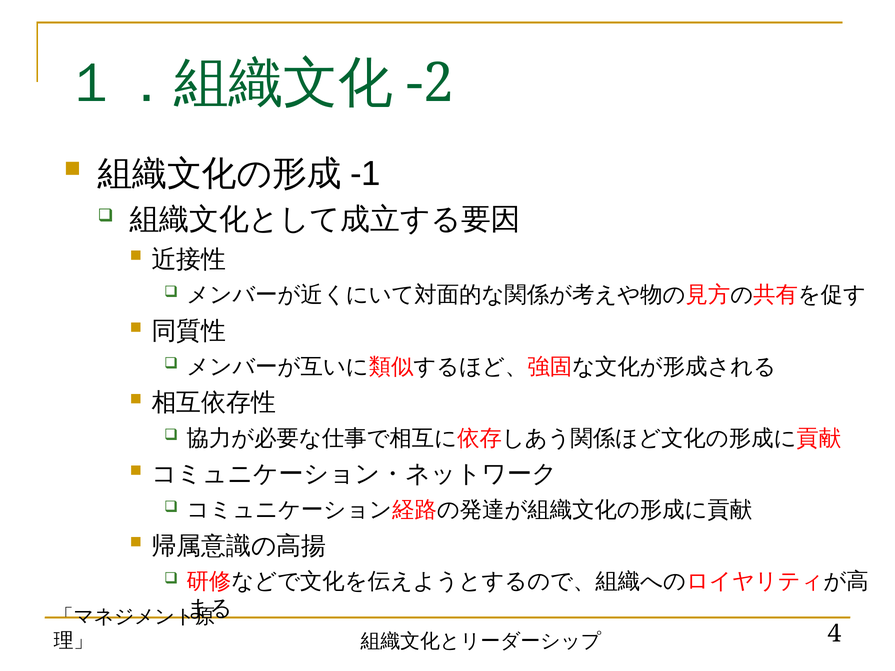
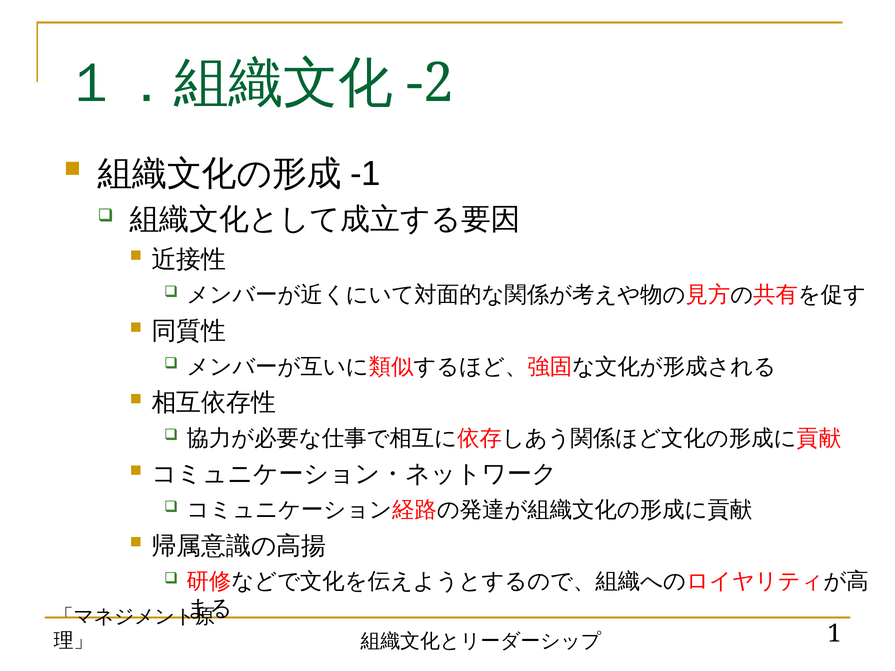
4: 4 -> 1
